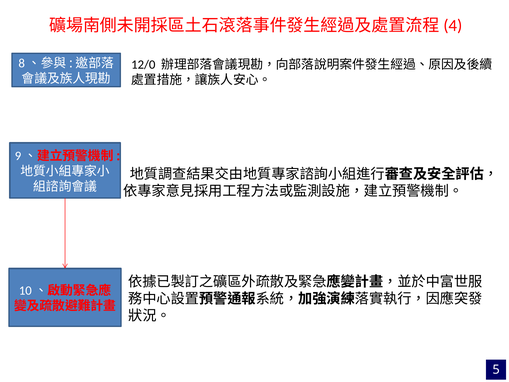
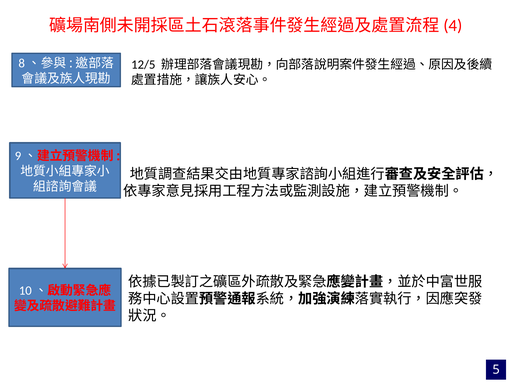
12/0: 12/0 -> 12/5
